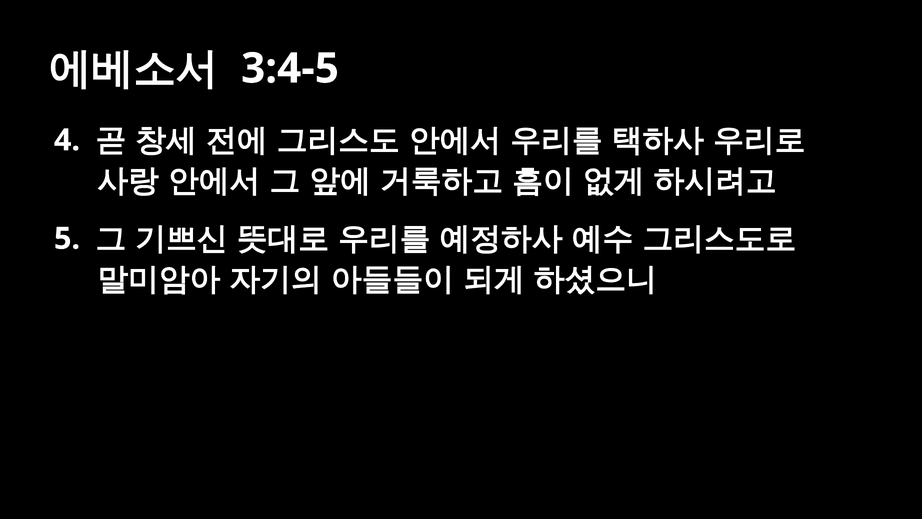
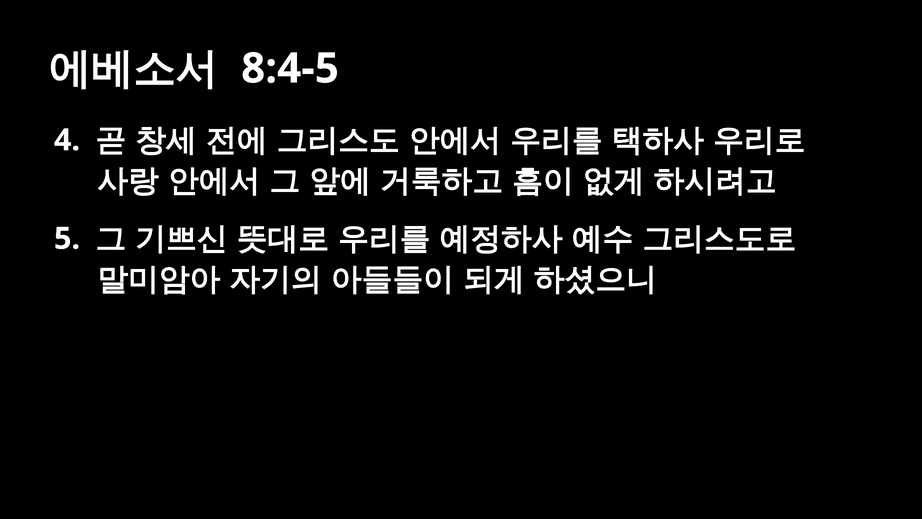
3:4-5: 3:4-5 -> 8:4-5
